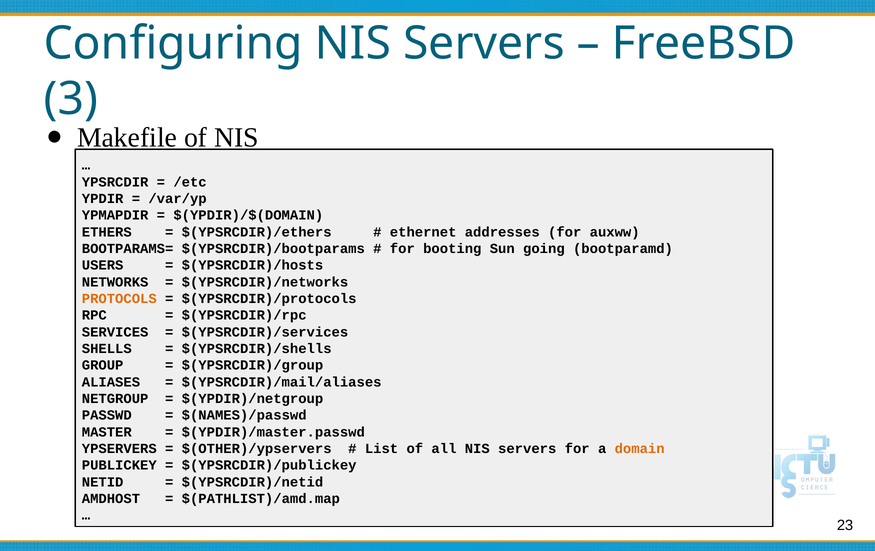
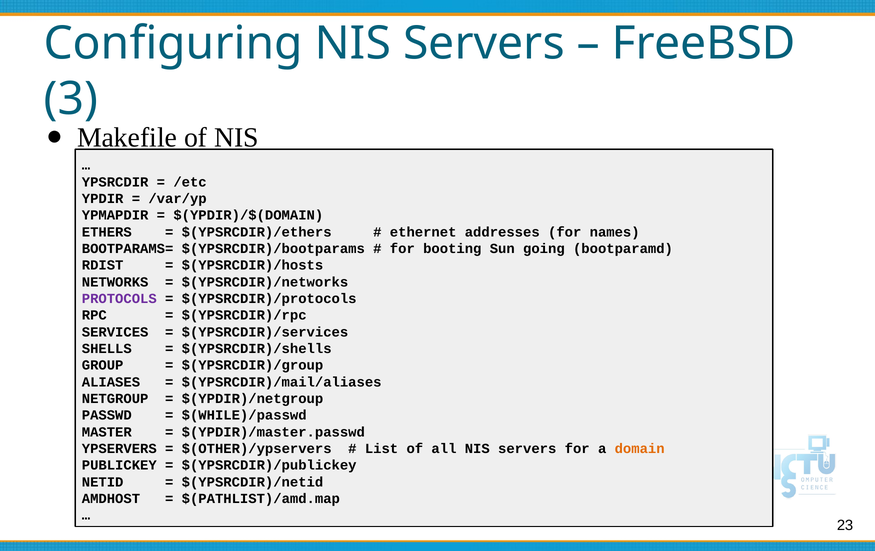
auxww: auxww -> names
USERS: USERS -> RDIST
PROTOCOLS colour: orange -> purple
$(NAMES)/passwd: $(NAMES)/passwd -> $(WHILE)/passwd
